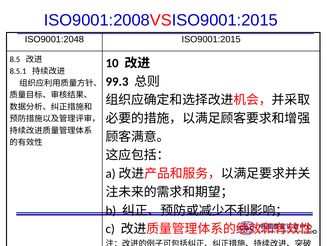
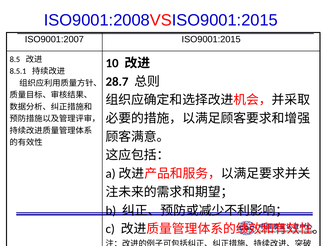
ISO9001:2048: ISO9001:2048 -> ISO9001:2007
99.3: 99.3 -> 28.7
